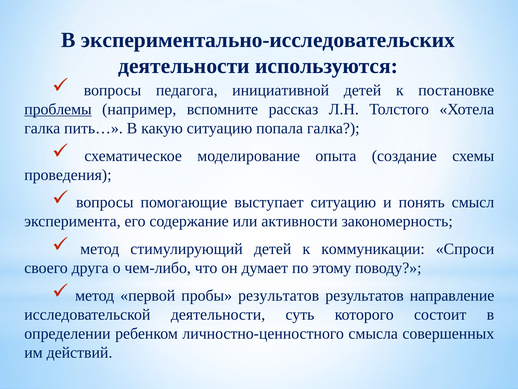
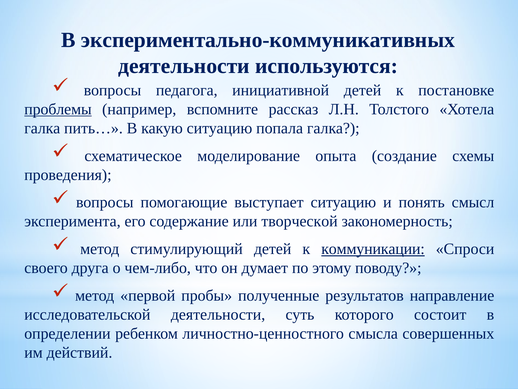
экспериментально-исследовательских: экспериментально-исследовательских -> экспериментально-коммуникативных
активности: активности -> творческой
коммуникации underline: none -> present
пробы результатов: результатов -> полученные
